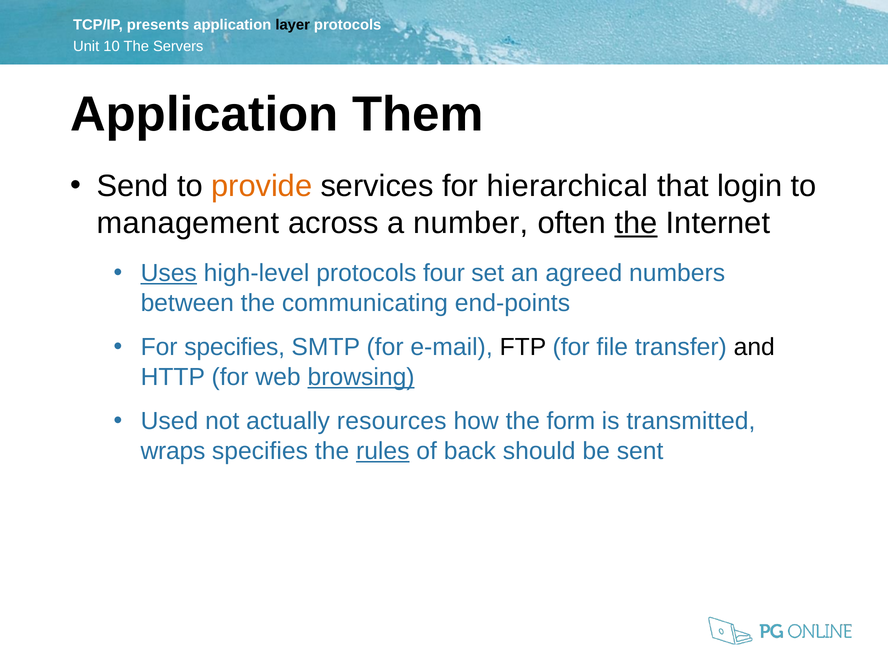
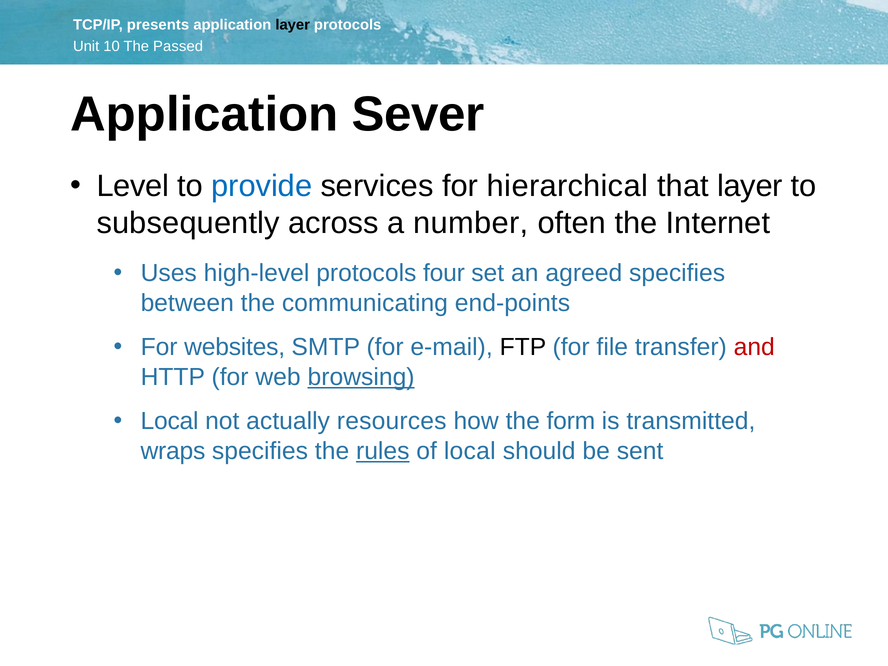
Servers: Servers -> Passed
Them: Them -> Sever
Send: Send -> Level
provide colour: orange -> blue
that login: login -> layer
management: management -> subsequently
the at (636, 223) underline: present -> none
Uses underline: present -> none
agreed numbers: numbers -> specifies
For specifies: specifies -> websites
and colour: black -> red
Used at (169, 421): Used -> Local
of back: back -> local
